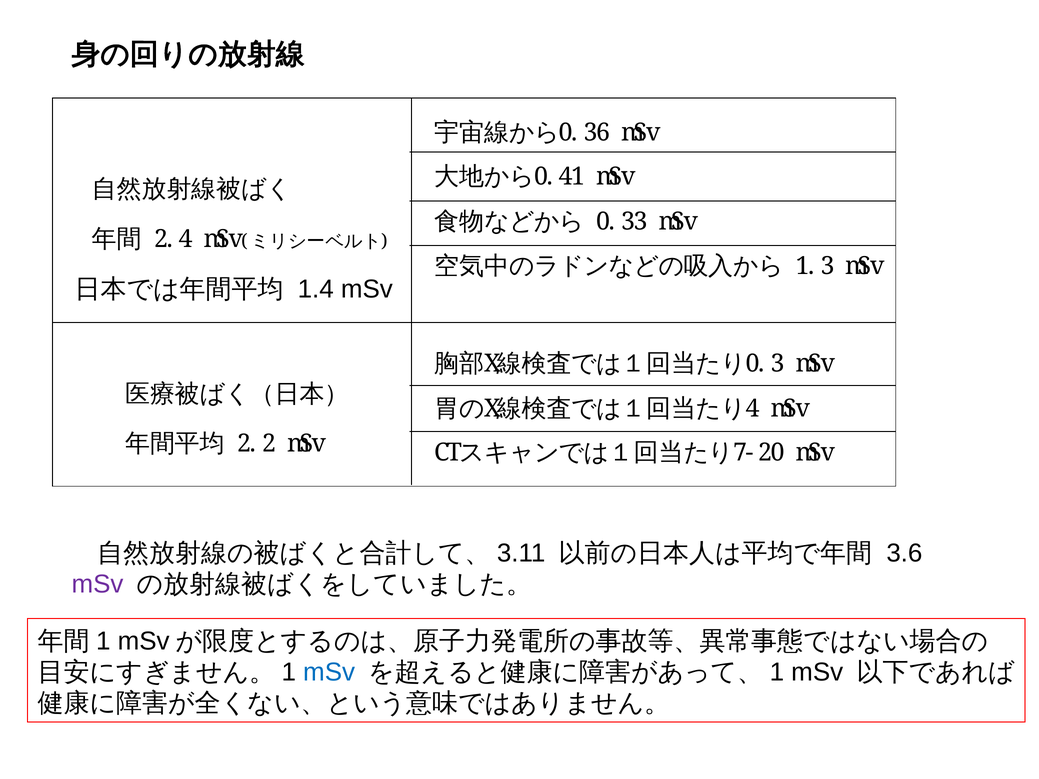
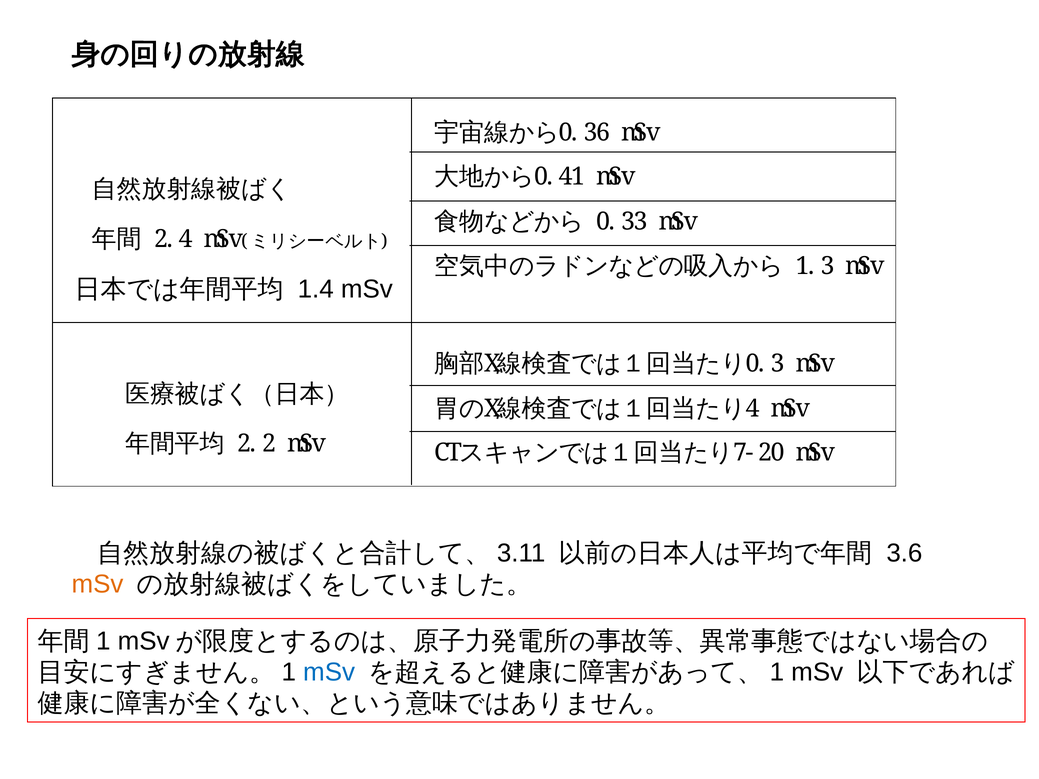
mSv at (97, 585) colour: purple -> orange
